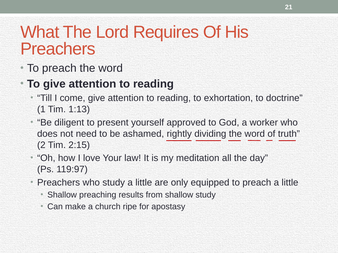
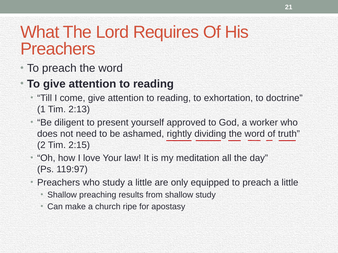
1:13: 1:13 -> 2:13
